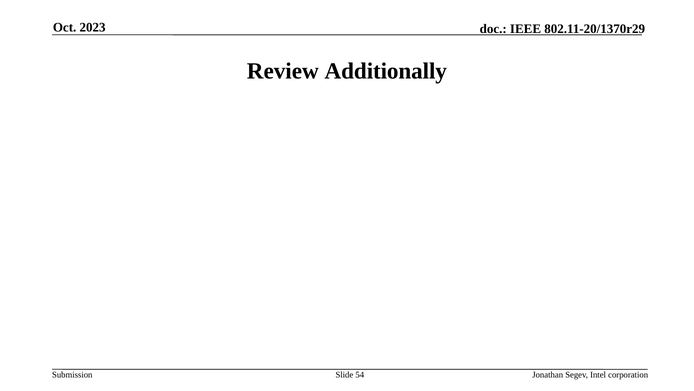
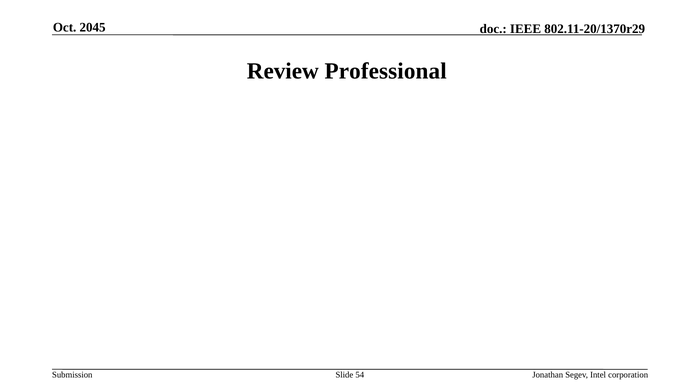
2023: 2023 -> 2045
Additionally: Additionally -> Professional
